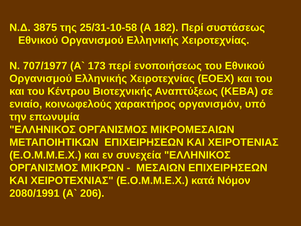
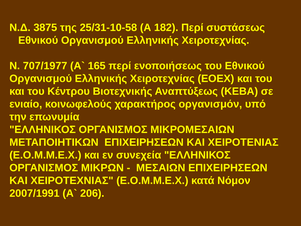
173: 173 -> 165
2080/1991: 2080/1991 -> 2007/1991
